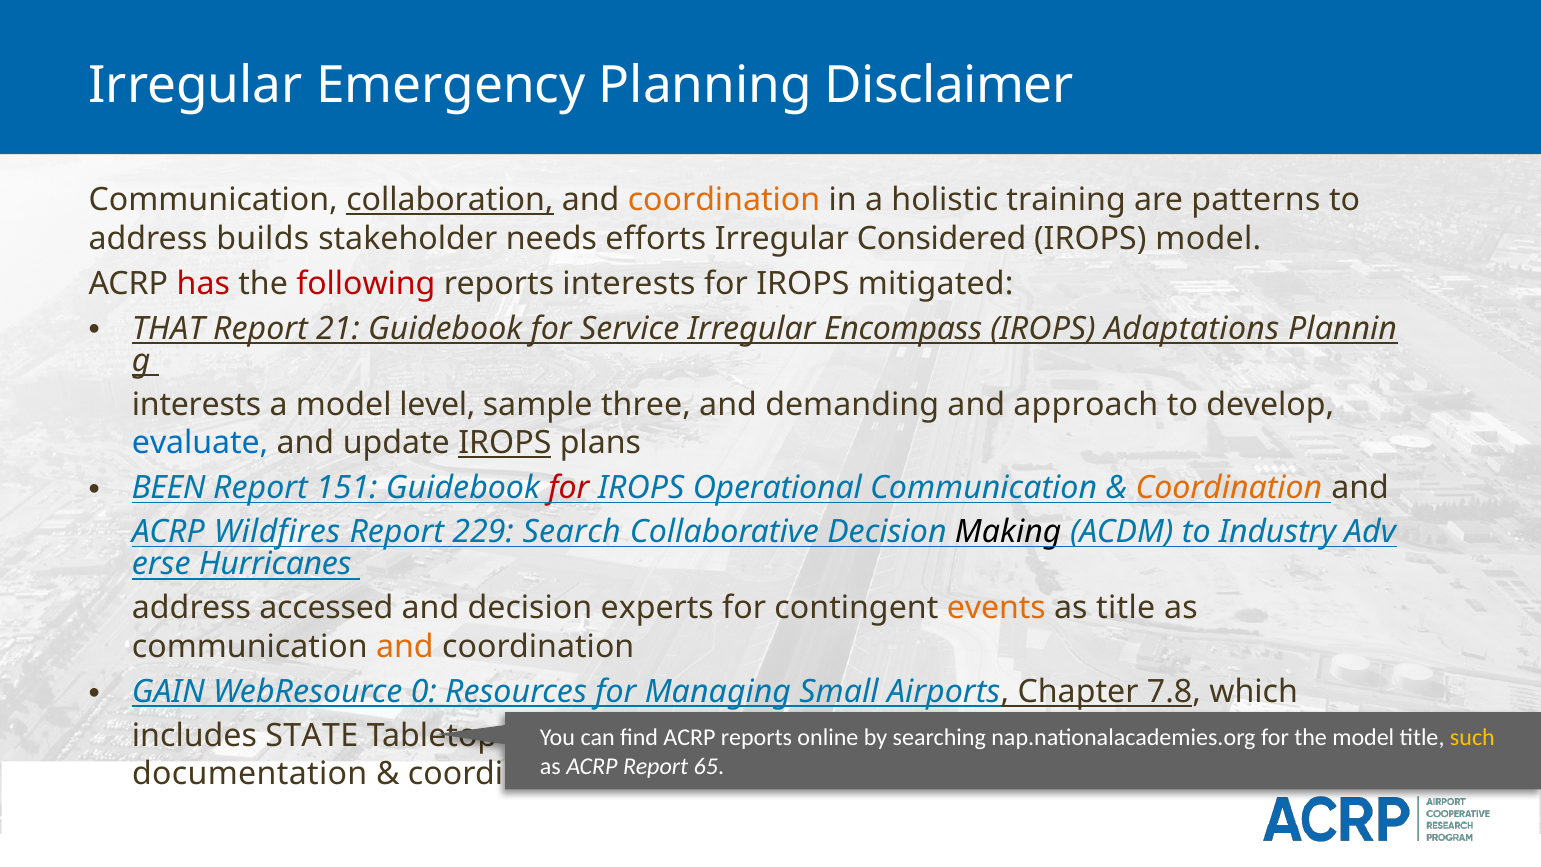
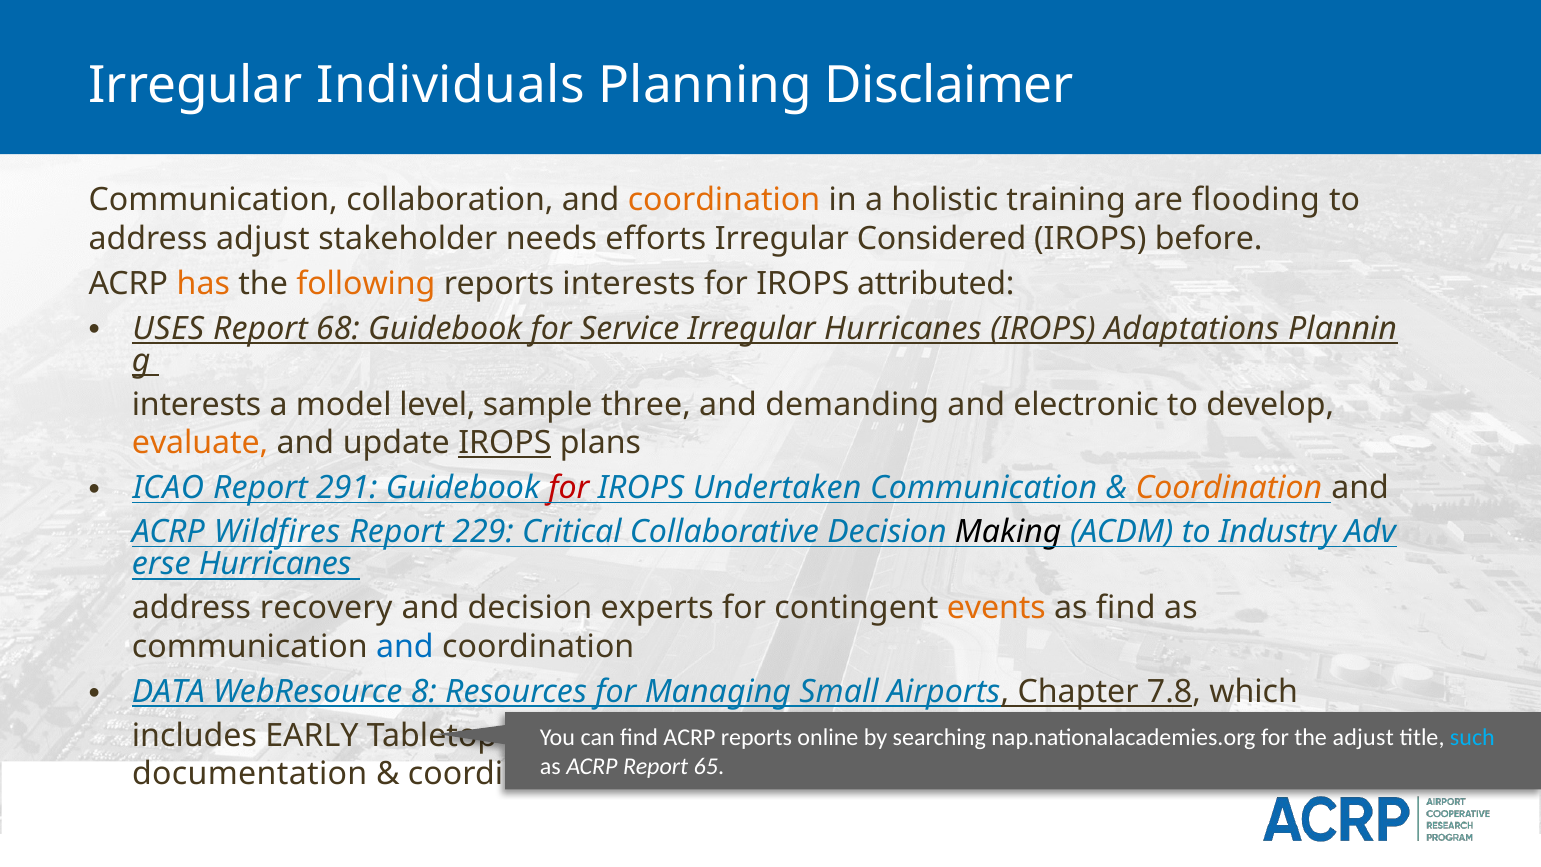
Emergency: Emergency -> Individuals
collaboration underline: present -> none
patterns: patterns -> flooding
address builds: builds -> adjust
IROPS model: model -> before
has colour: red -> orange
following colour: red -> orange
mitigated: mitigated -> attributed
THAT: THAT -> USES
21: 21 -> 68
Irregular Encompass: Encompass -> Hurricanes
approach: approach -> electronic
evaluate colour: blue -> orange
BEEN: BEEN -> ICAO
151: 151 -> 291
Operational: Operational -> Undertaken
Search: Search -> Critical
accessed: accessed -> recovery
as title: title -> find
and at (405, 646) colour: orange -> blue
GAIN: GAIN -> DATA
0: 0 -> 8
STATE: STATE -> EARLY
the model: model -> adjust
such colour: yellow -> light blue
